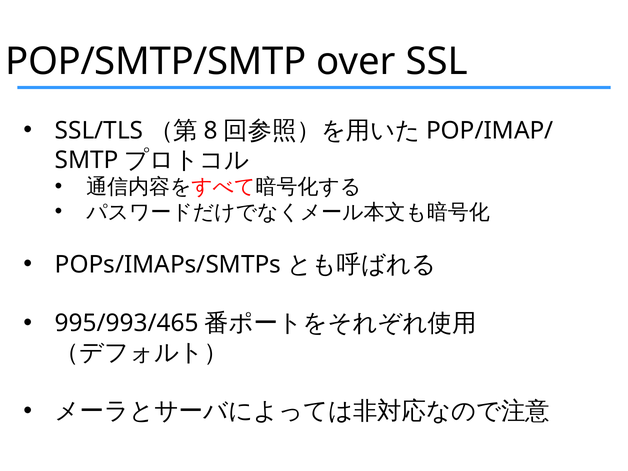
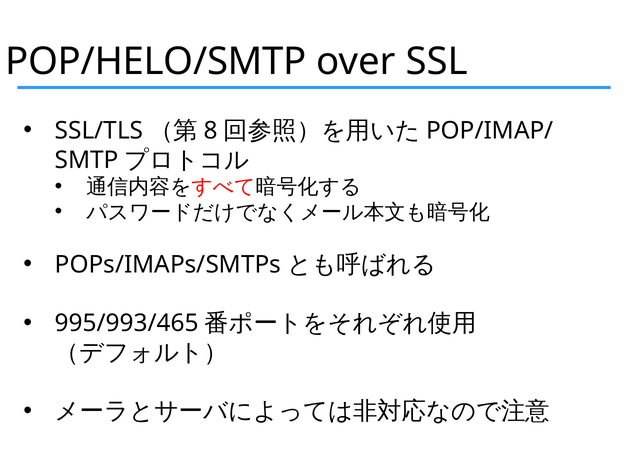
POP/SMTP/SMTP: POP/SMTP/SMTP -> POP/HELO/SMTP
